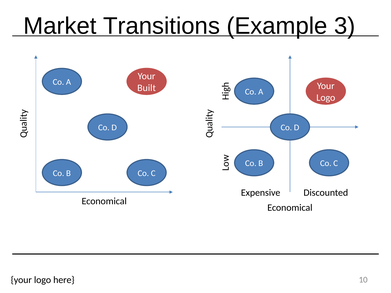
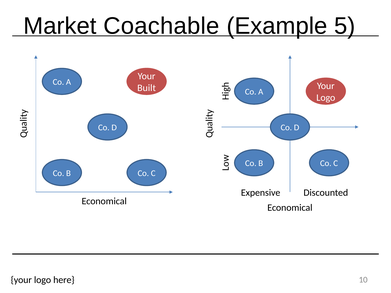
Transitions: Transitions -> Coachable
3: 3 -> 5
